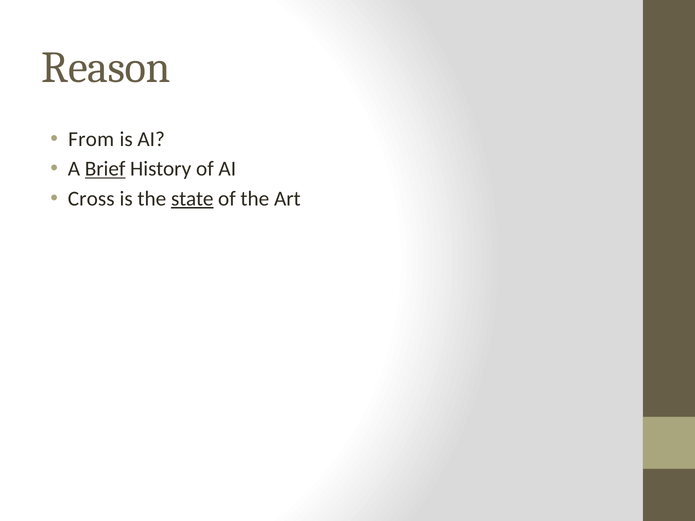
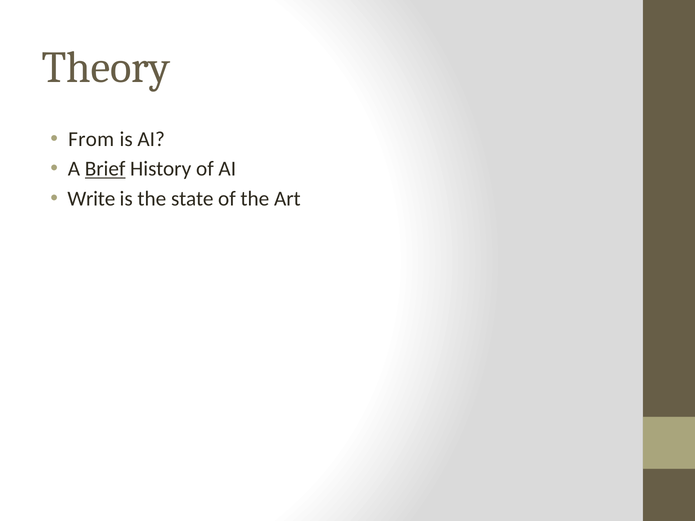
Reason: Reason -> Theory
Cross: Cross -> Write
state underline: present -> none
